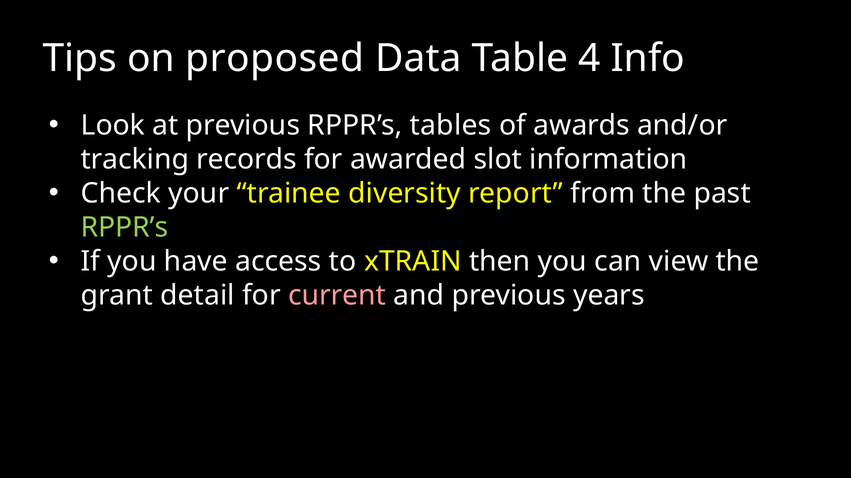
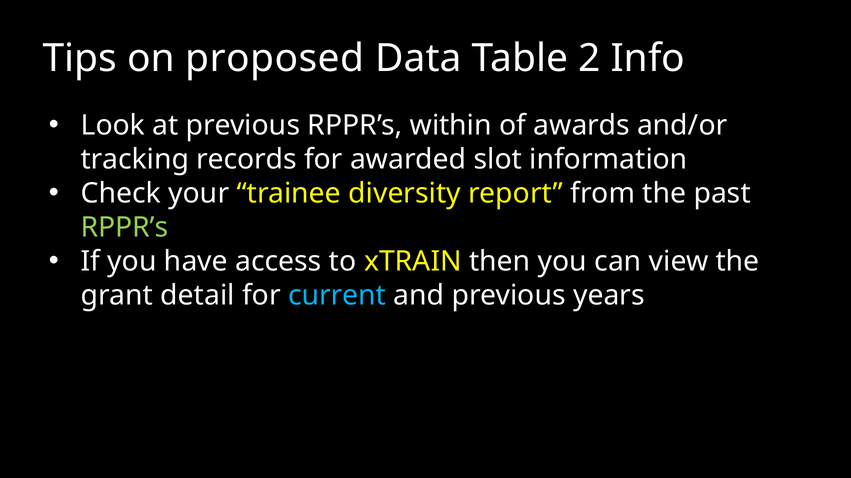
4: 4 -> 2
tables: tables -> within
current colour: pink -> light blue
